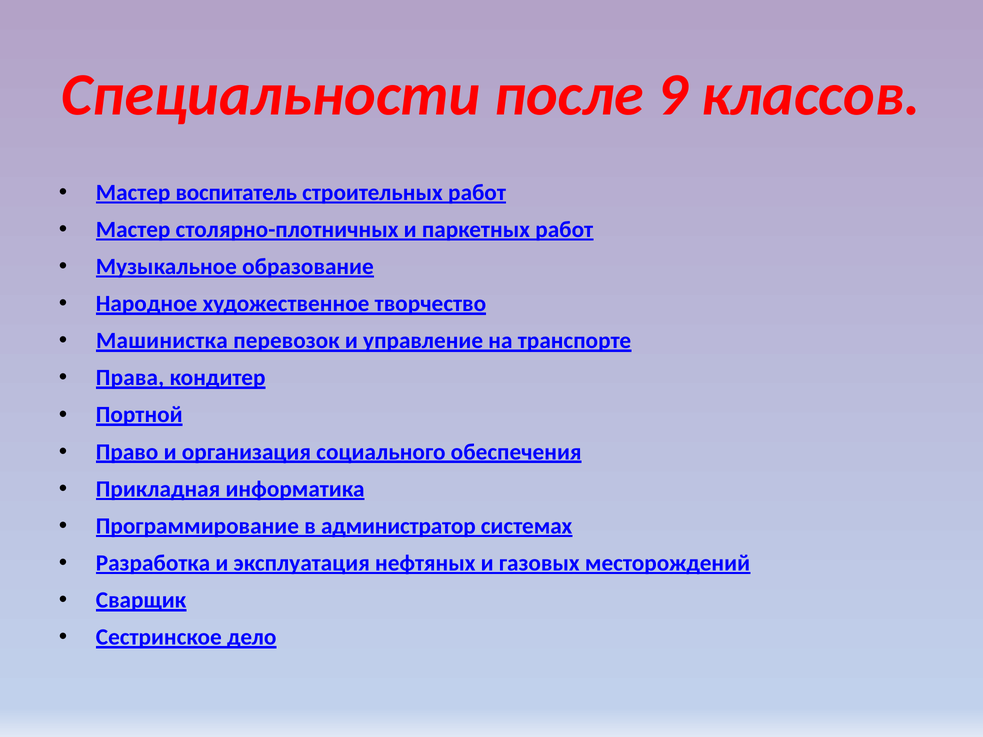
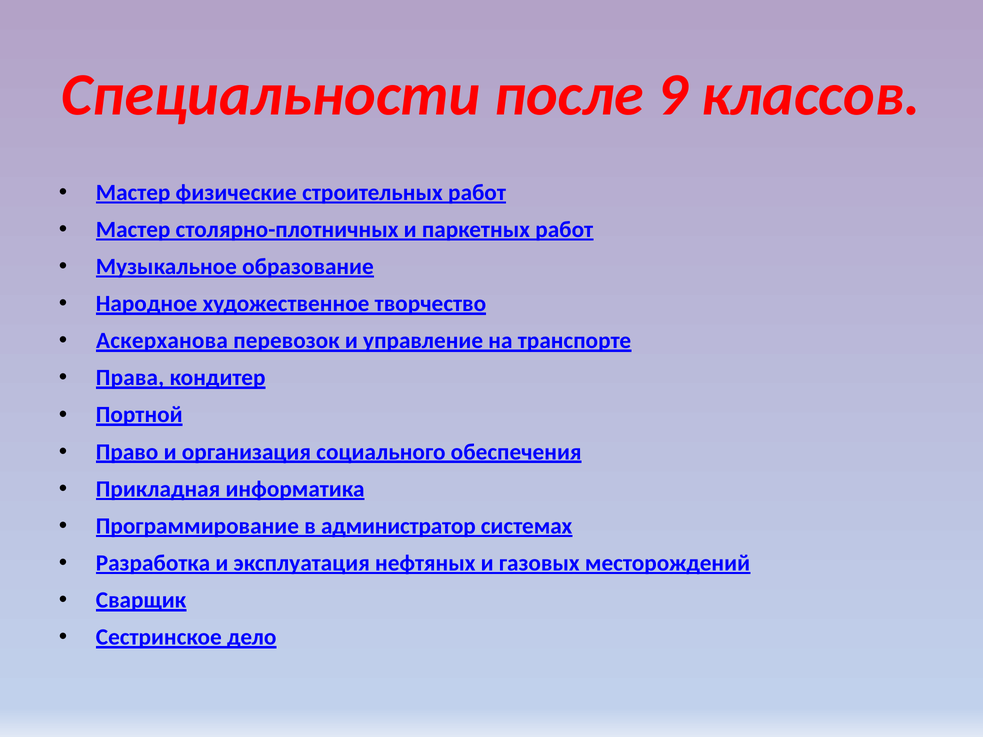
воспитатель: воспитатель -> физические
Машинистка: Машинистка -> Аскерханова
